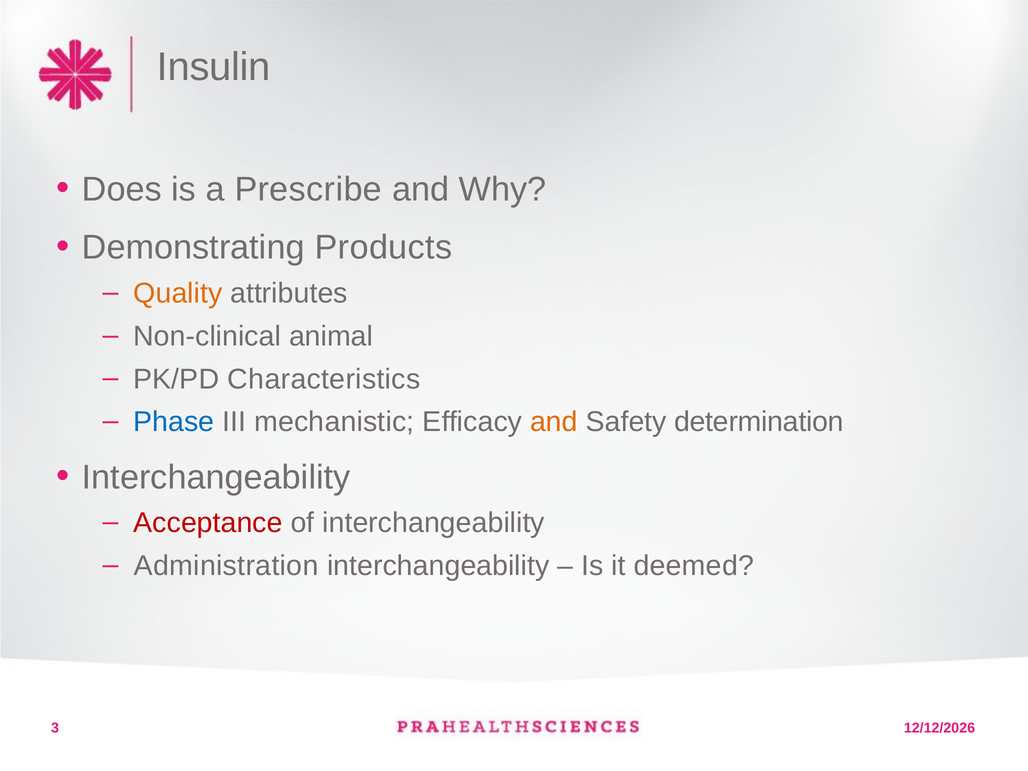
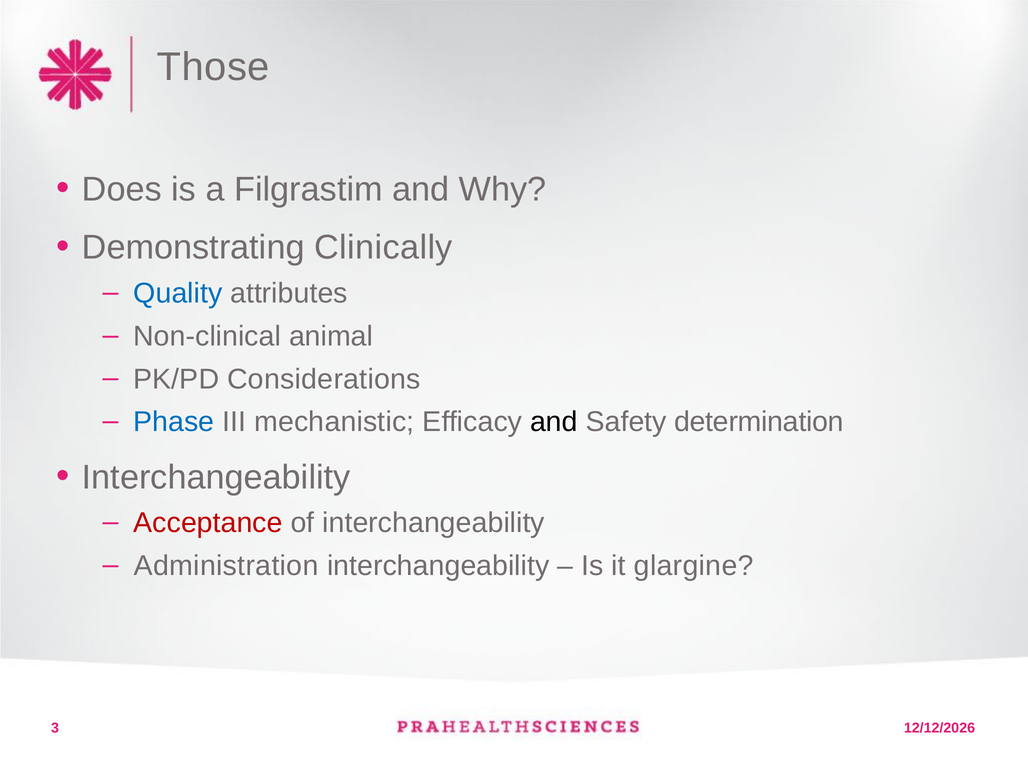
Insulin: Insulin -> Those
Prescribe: Prescribe -> Filgrastim
Products: Products -> Clinically
Quality colour: orange -> blue
Characteristics: Characteristics -> Considerations
and at (554, 422) colour: orange -> black
deemed: deemed -> glargine
